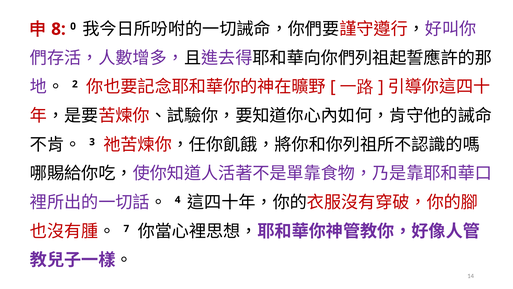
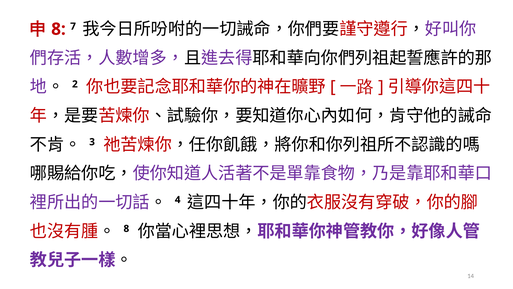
0: 0 -> 7
7 at (126, 228): 7 -> 8
